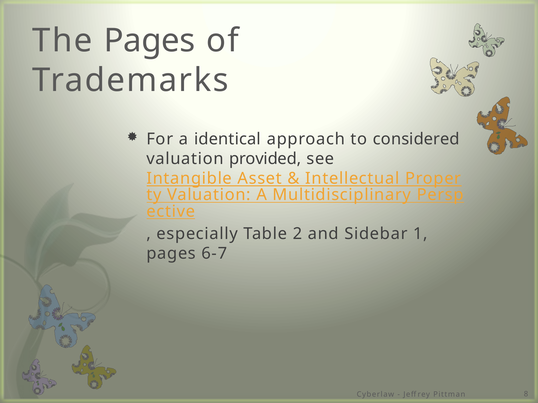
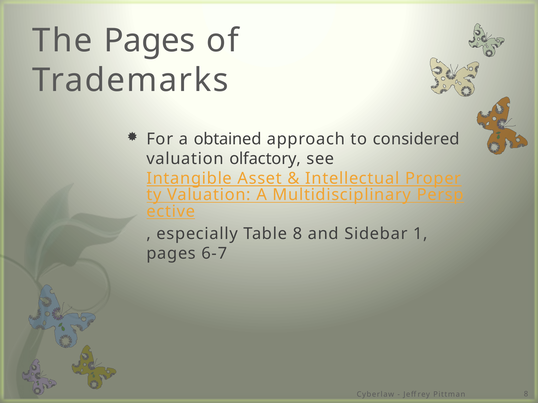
identical: identical -> obtained
provided: provided -> olfactory
Table 2: 2 -> 8
